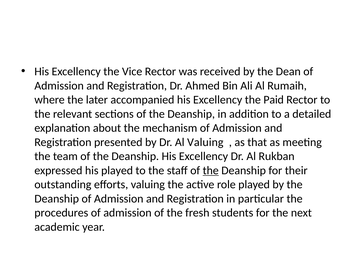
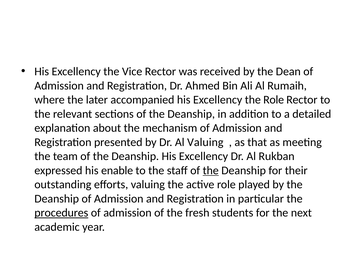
the Paid: Paid -> Role
his played: played -> enable
procedures underline: none -> present
